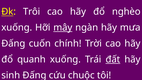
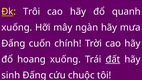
nghèo: nghèo -> quanh
mây underline: present -> none
quanh: quanh -> hoang
